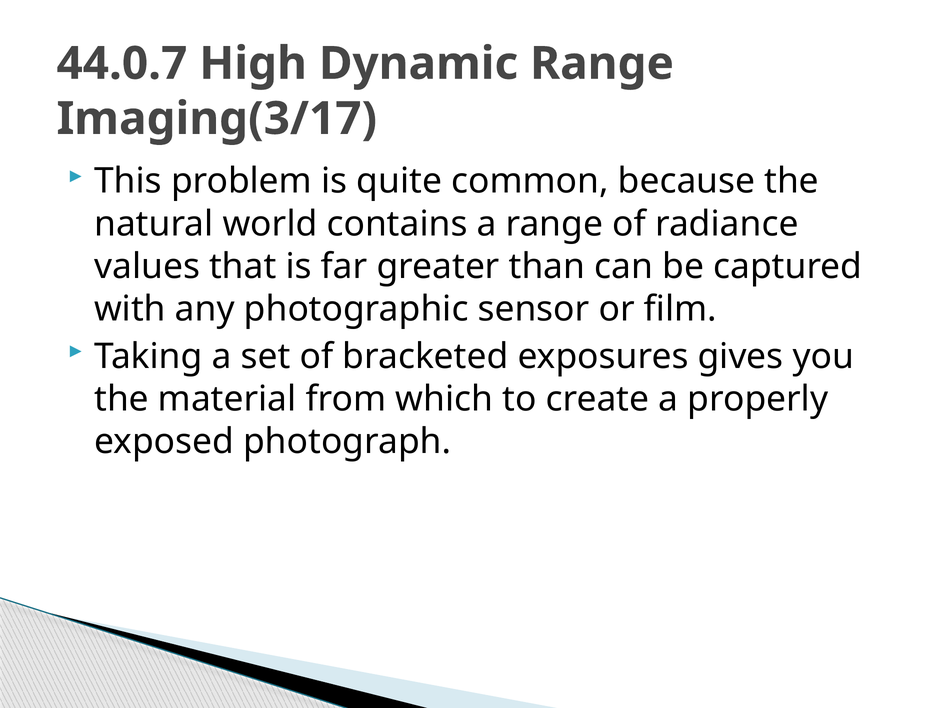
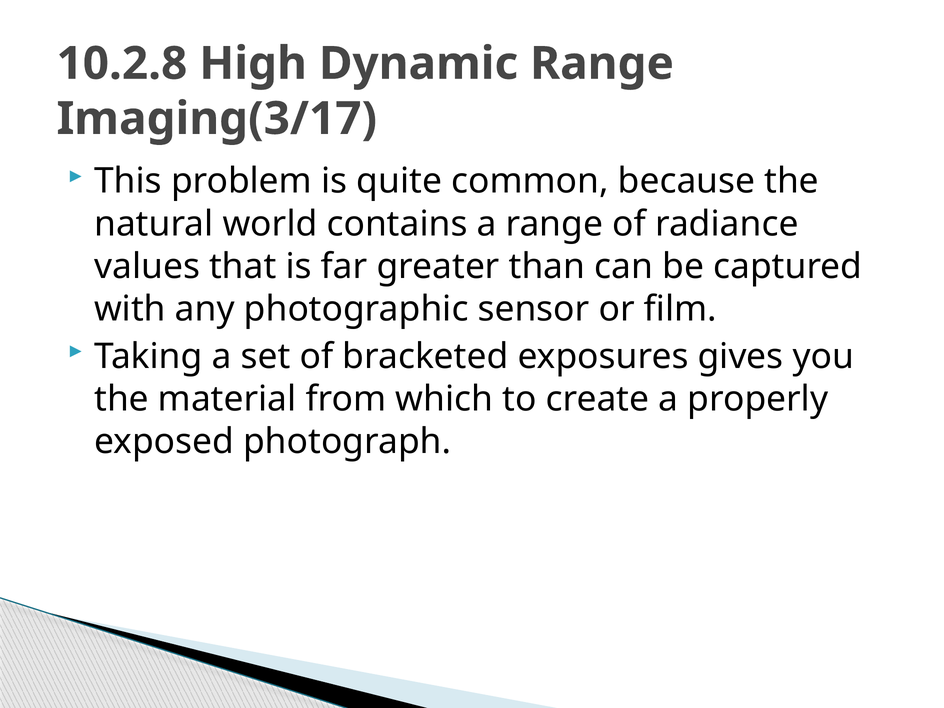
44.0.7: 44.0.7 -> 10.2.8
